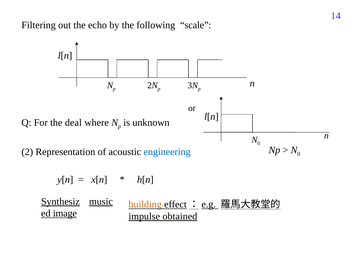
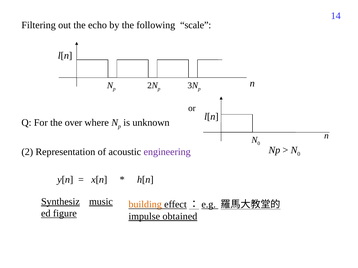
deal: deal -> over
engineering colour: blue -> purple
image: image -> figure
